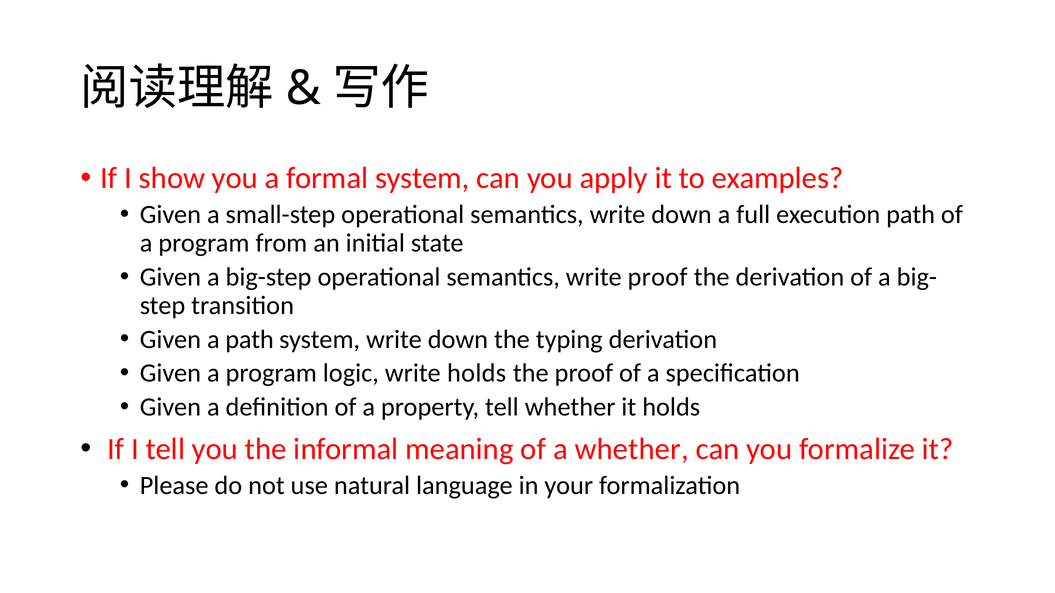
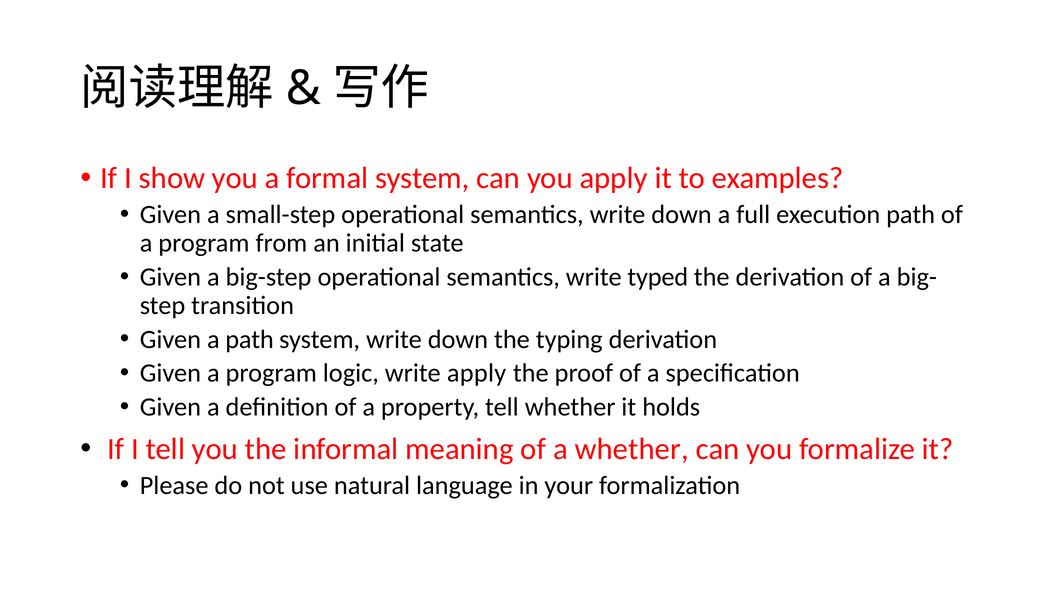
write proof: proof -> typed
write holds: holds -> apply
